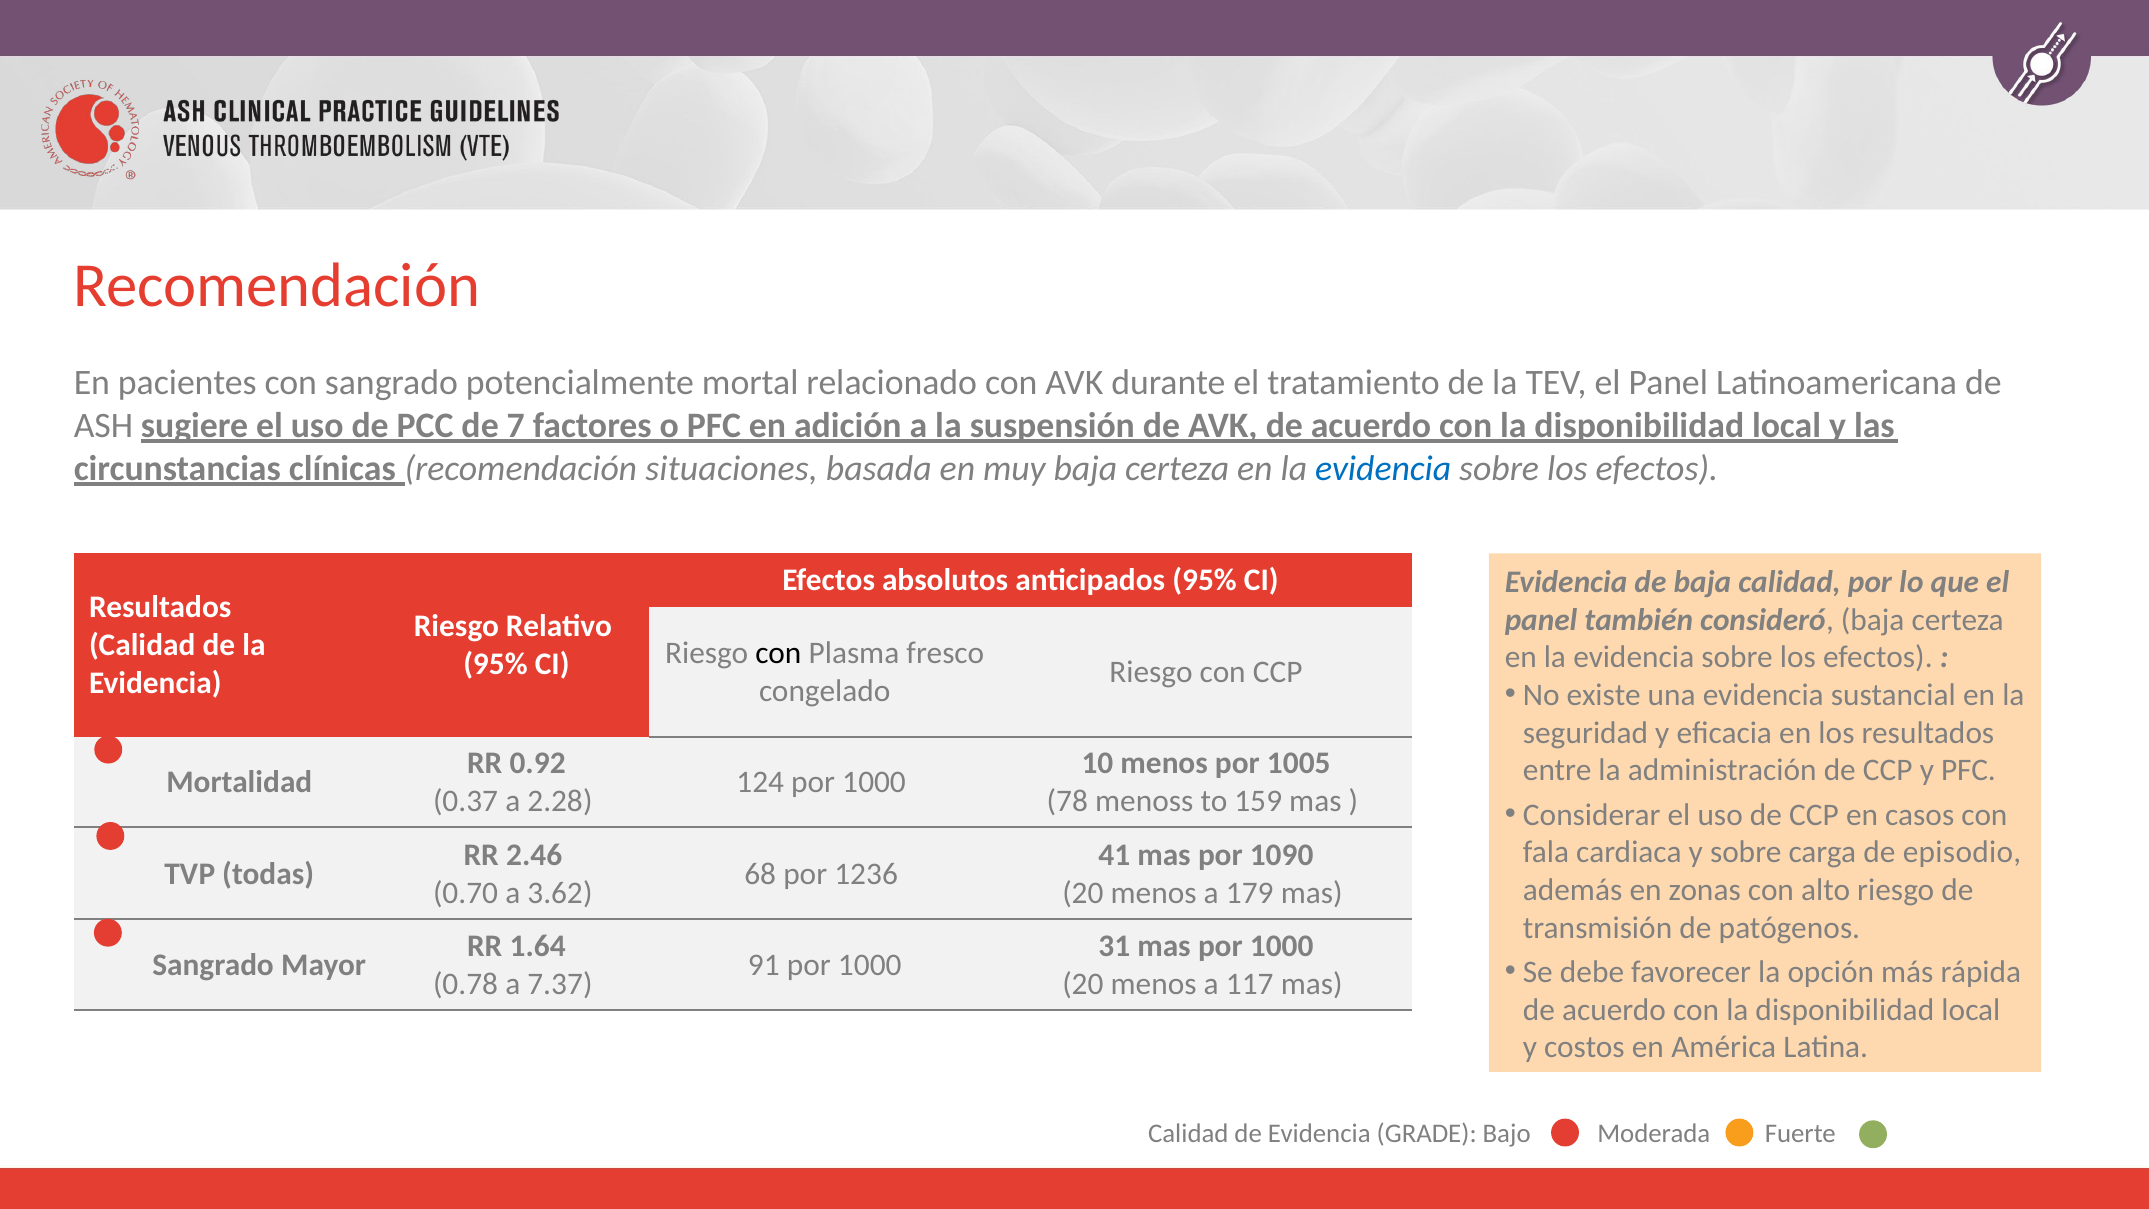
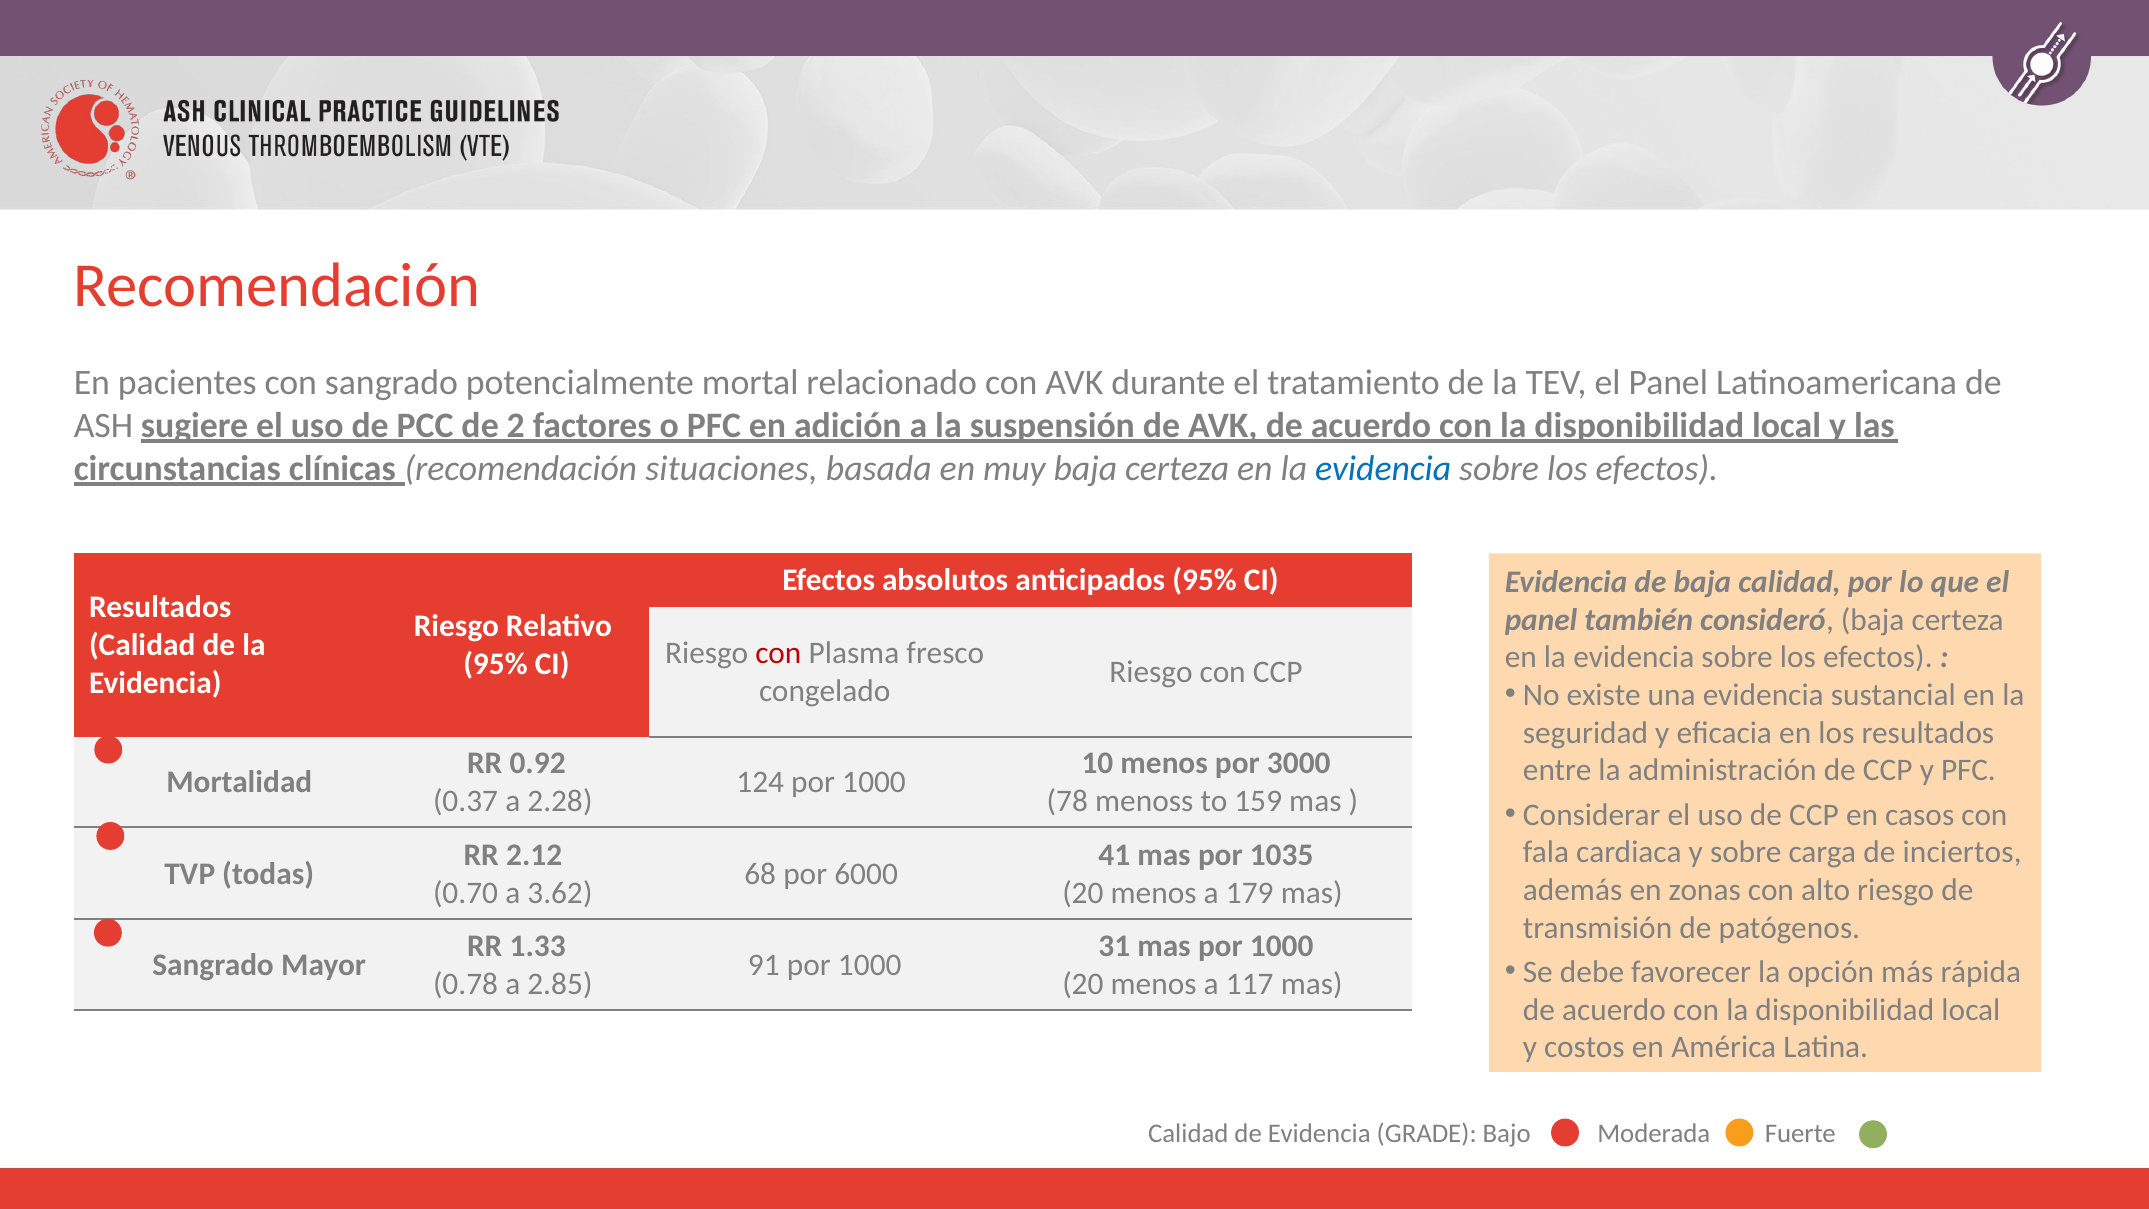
7: 7 -> 2
con at (778, 653) colour: black -> red
1005: 1005 -> 3000
episodio: episodio -> inciertos
2.46: 2.46 -> 2.12
1090: 1090 -> 1035
1236: 1236 -> 6000
1.64: 1.64 -> 1.33
7.37: 7.37 -> 2.85
